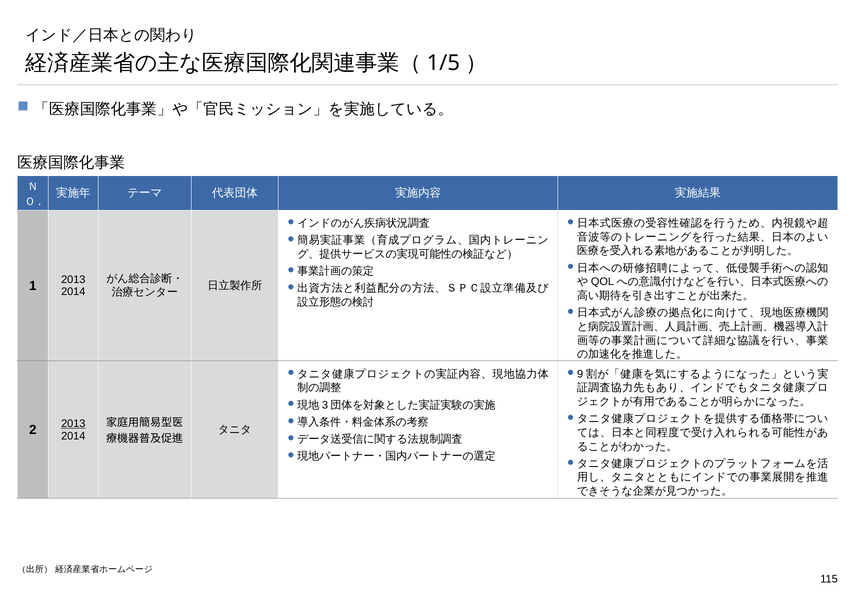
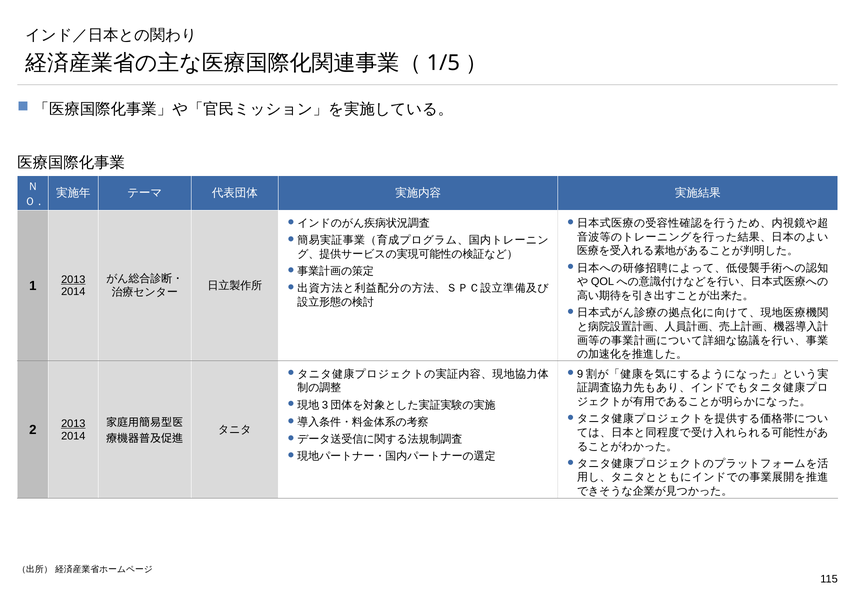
2013 at (73, 279) underline: none -> present
